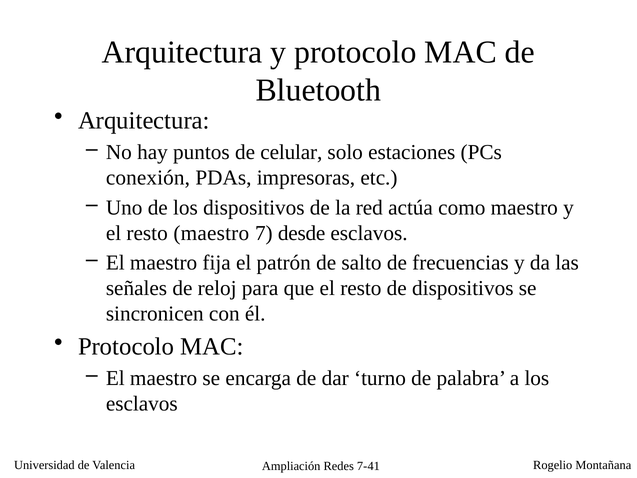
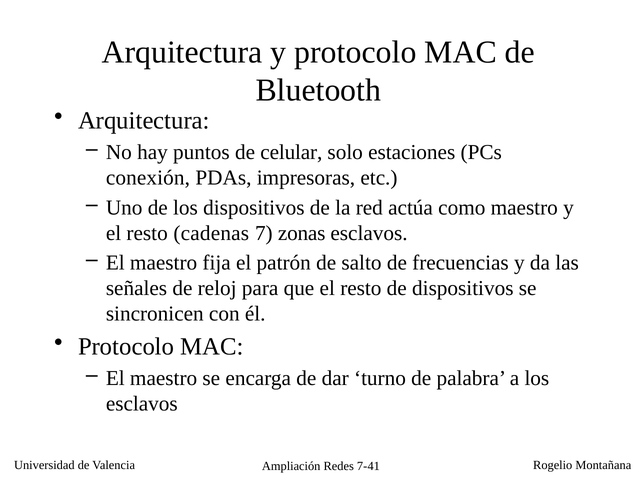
resto maestro: maestro -> cadenas
desde: desde -> zonas
